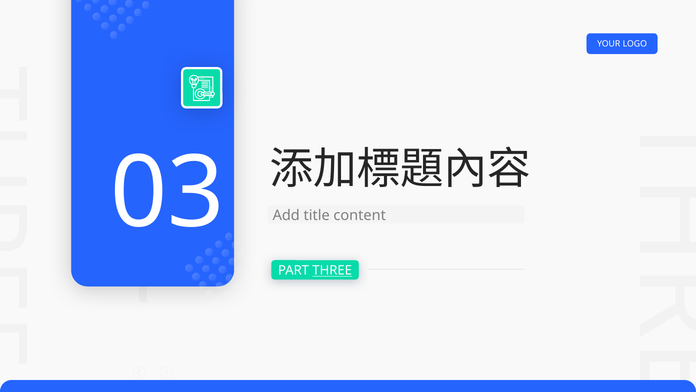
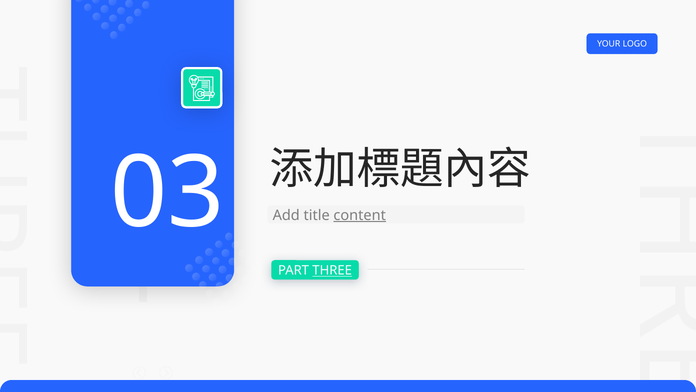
content underline: none -> present
